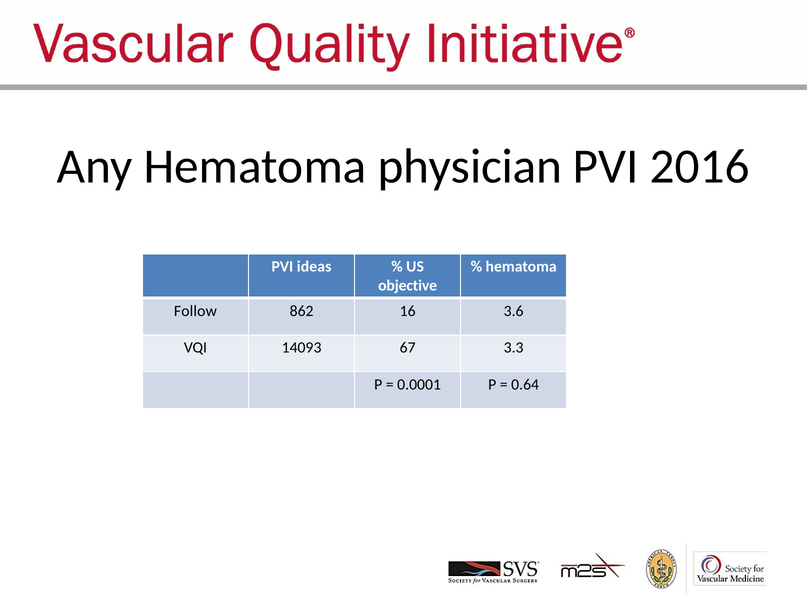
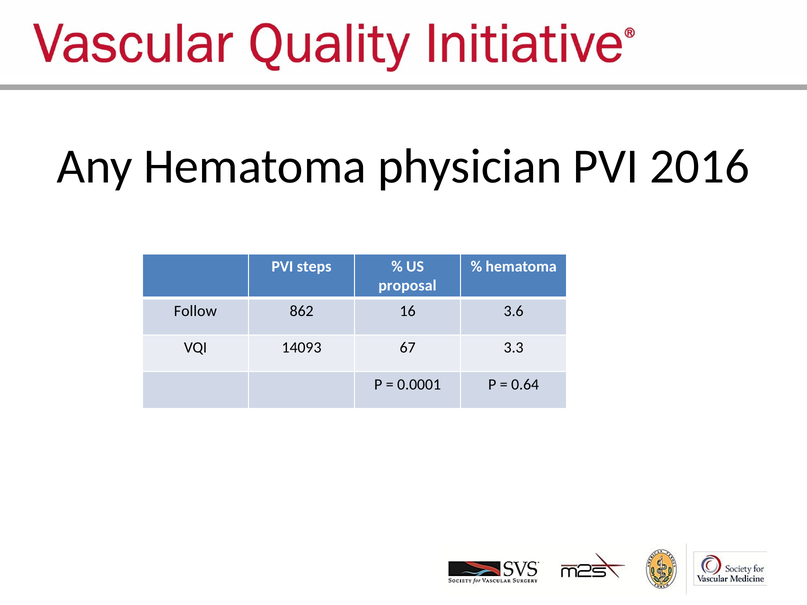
ideas: ideas -> steps
objective: objective -> proposal
